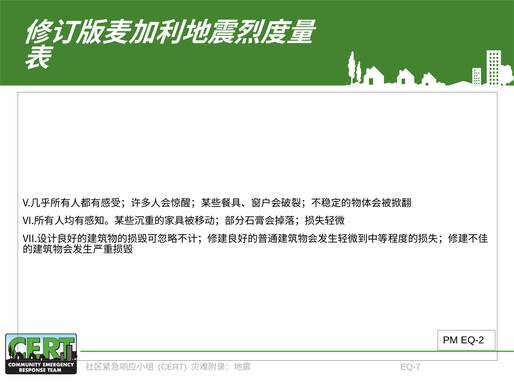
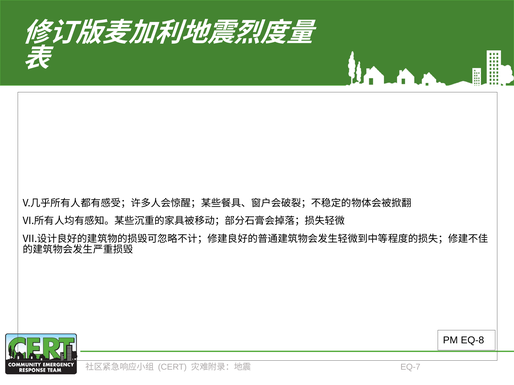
EQ-2: EQ-2 -> EQ-8
